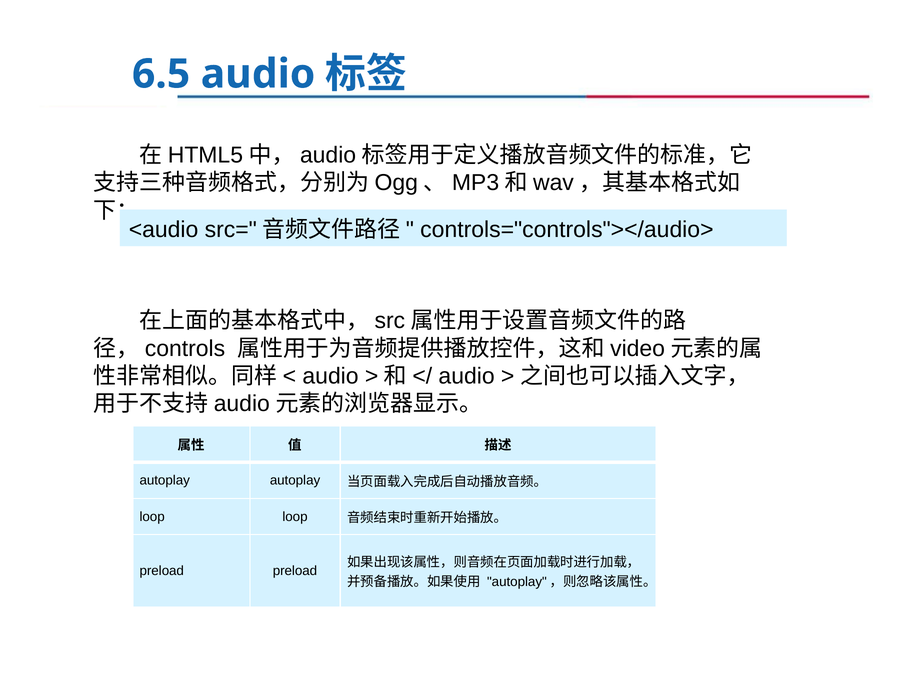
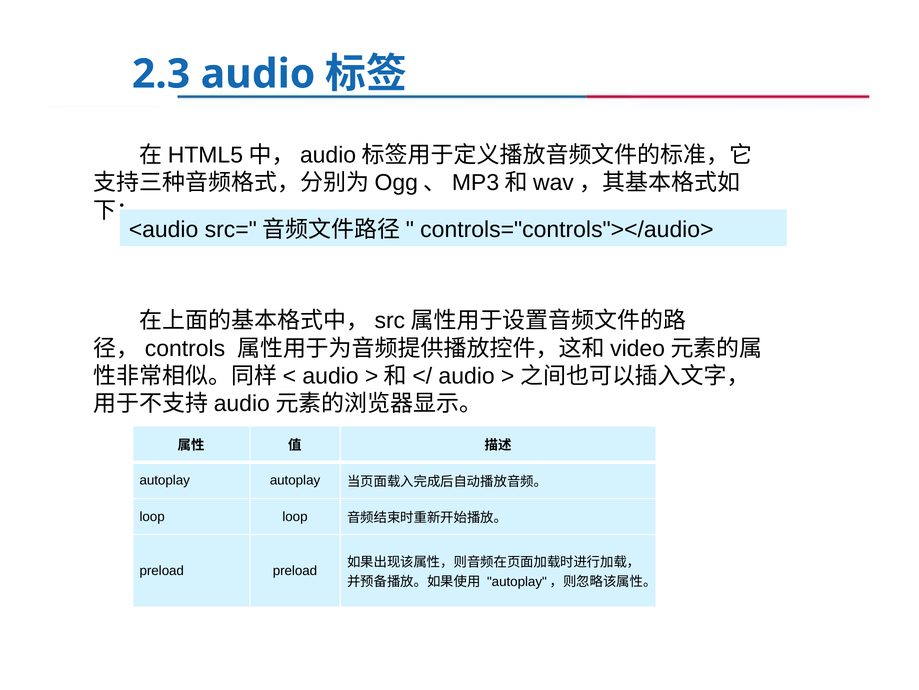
6.5: 6.5 -> 2.3
